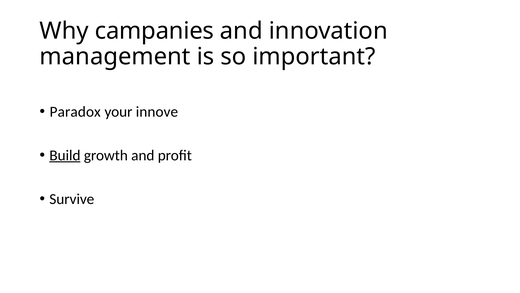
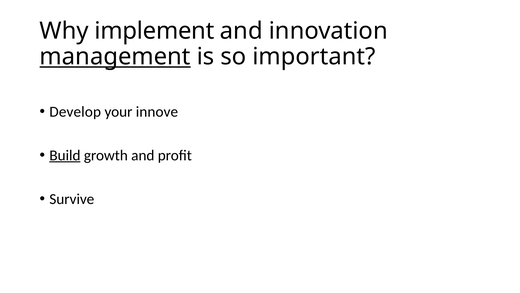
campanies: campanies -> implement
management underline: none -> present
Paradox: Paradox -> Develop
